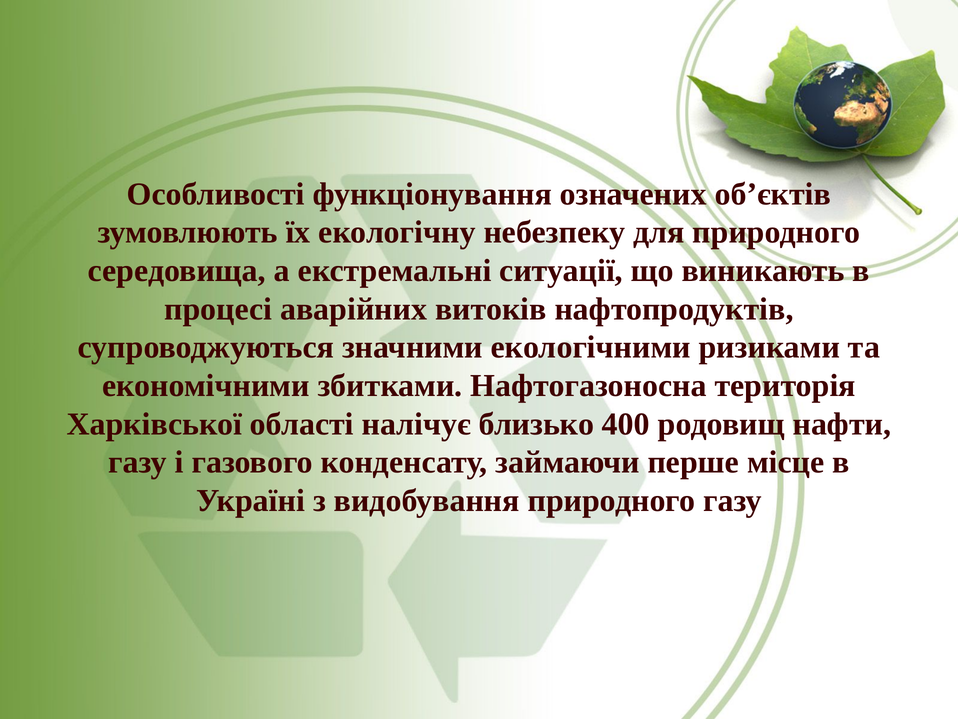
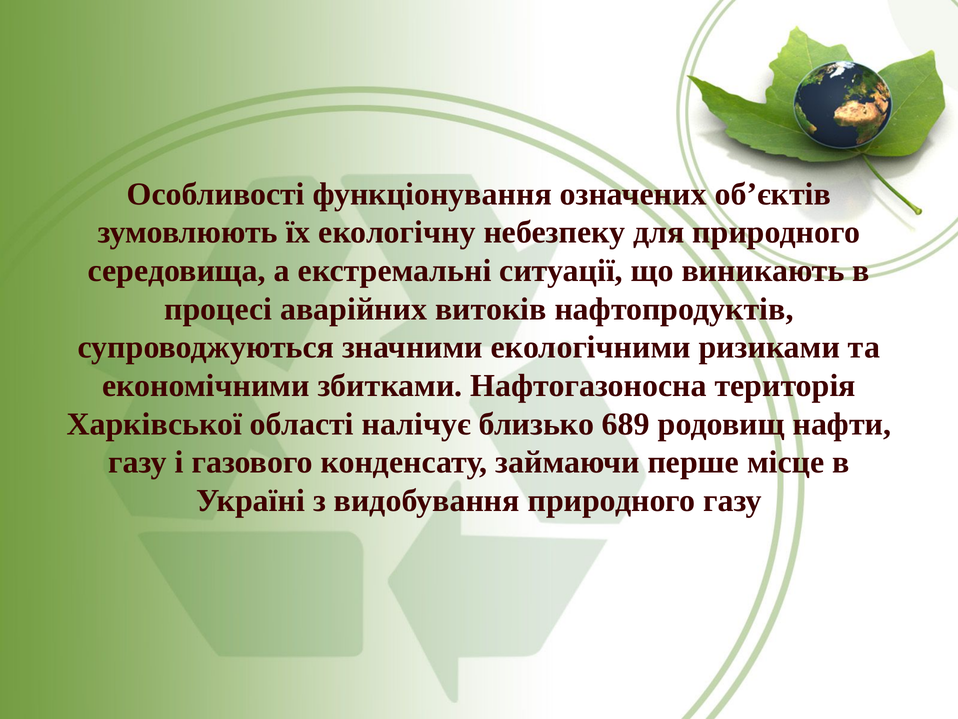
400: 400 -> 689
